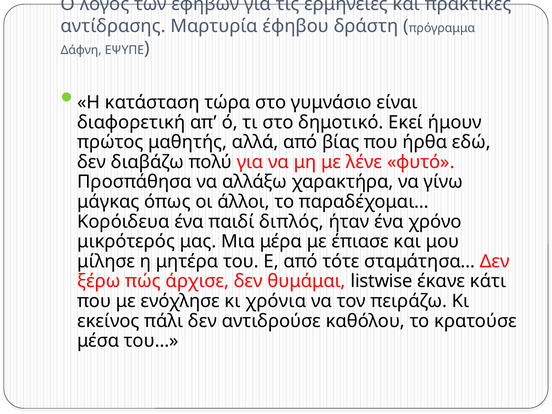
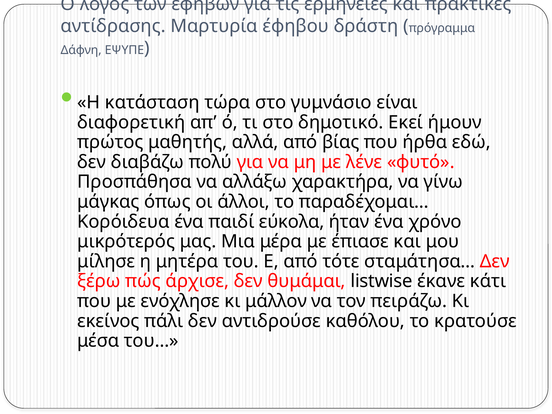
διπλός: διπλός -> εύκολα
χρόνια: χρόνια -> μάλλον
